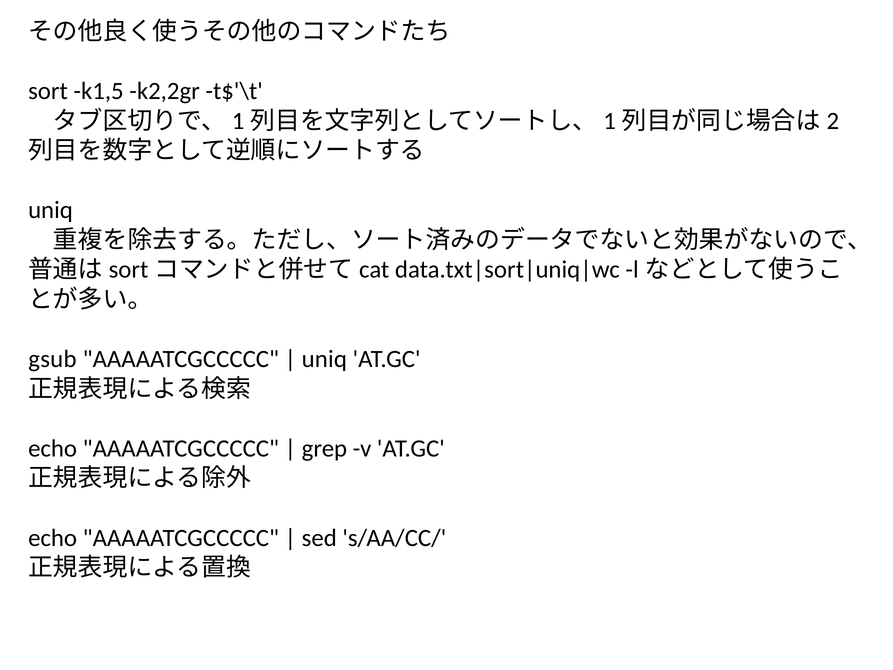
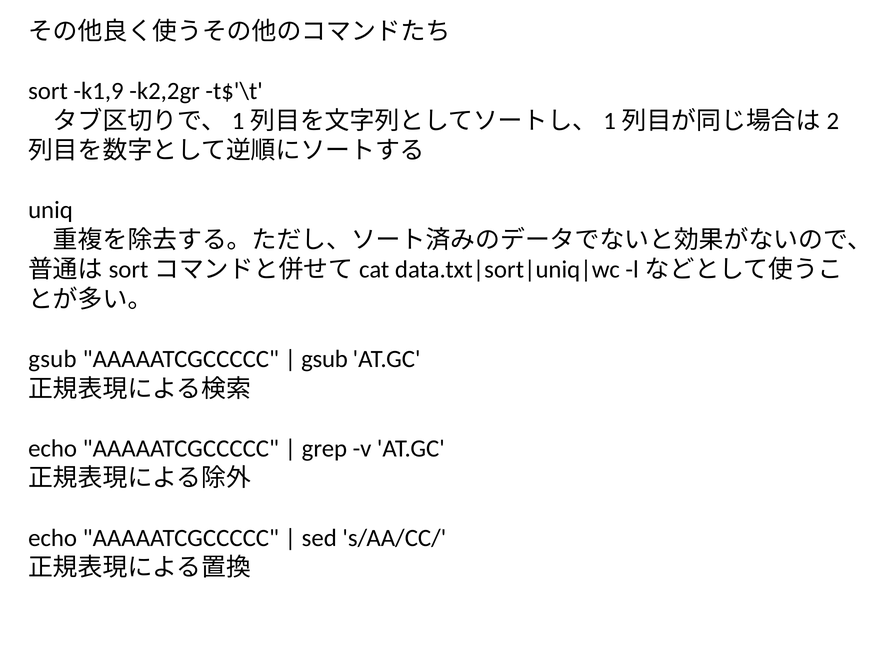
k1,5: k1,5 -> k1,9
uniq at (324, 359): uniq -> gsub
